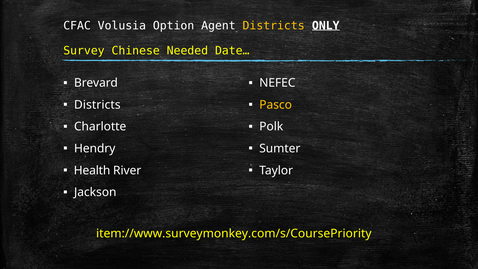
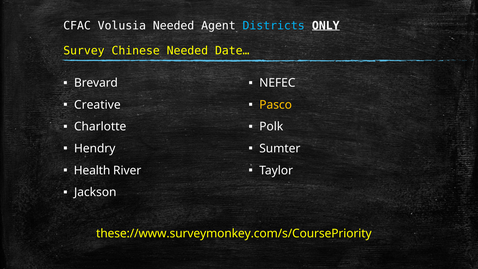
Volusia Option: Option -> Needed
Districts at (274, 26) colour: yellow -> light blue
Districts at (97, 105): Districts -> Creative
item://www.surveymonkey.com/s/CoursePriority: item://www.surveymonkey.com/s/CoursePriority -> these://www.surveymonkey.com/s/CoursePriority
